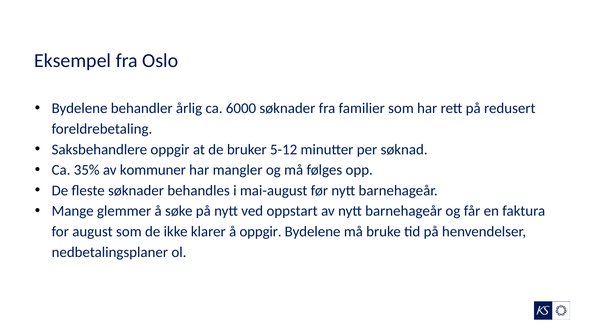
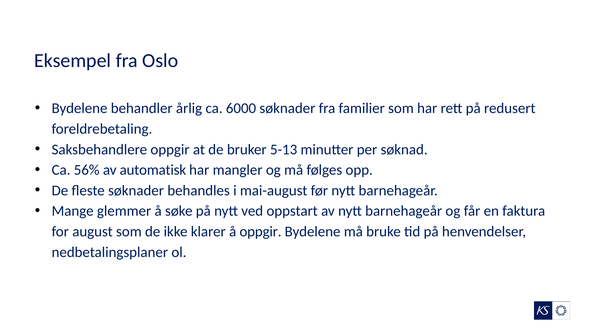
5-12: 5-12 -> 5-13
35%: 35% -> 56%
kommuner: kommuner -> automatisk
